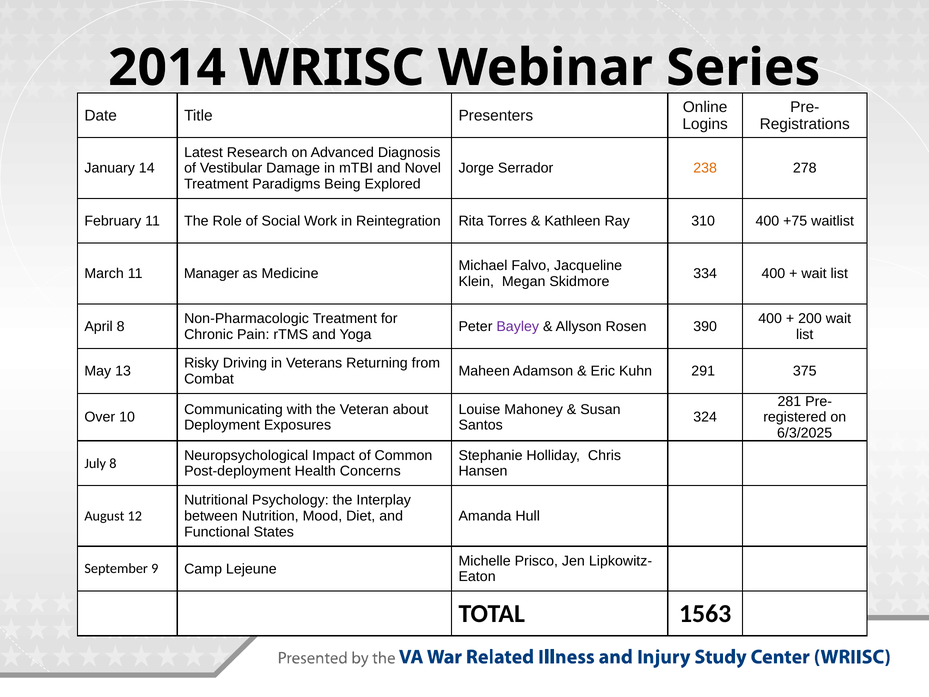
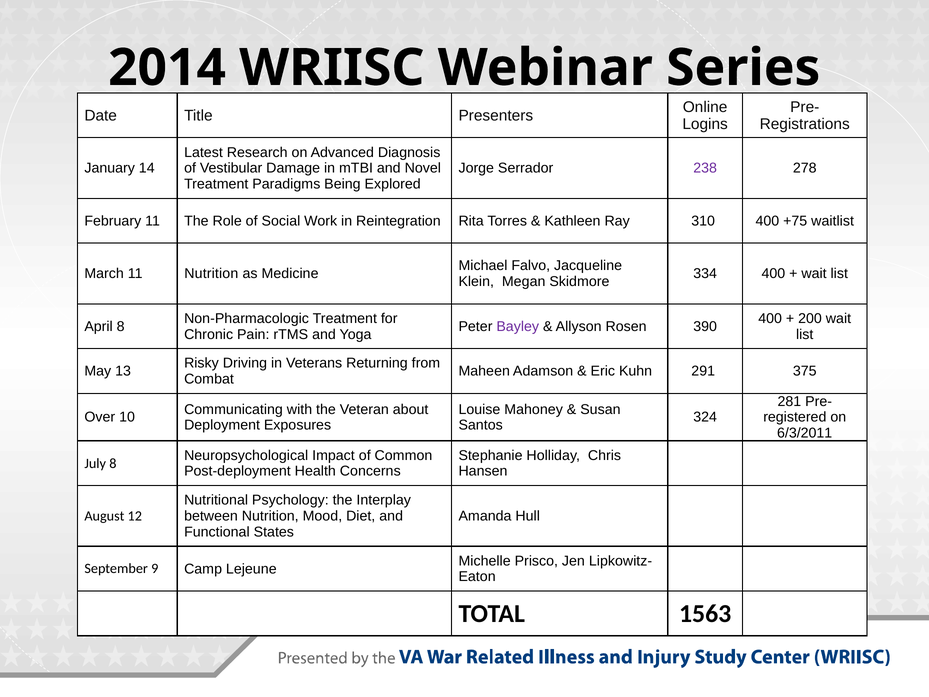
238 colour: orange -> purple
11 Manager: Manager -> Nutrition
6/3/2025: 6/3/2025 -> 6/3/2011
